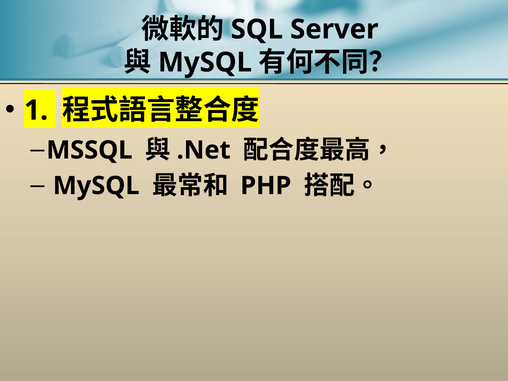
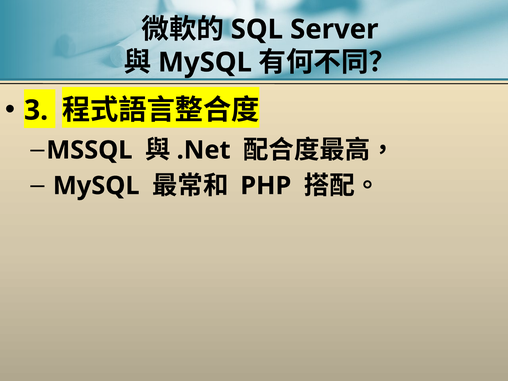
1: 1 -> 3
